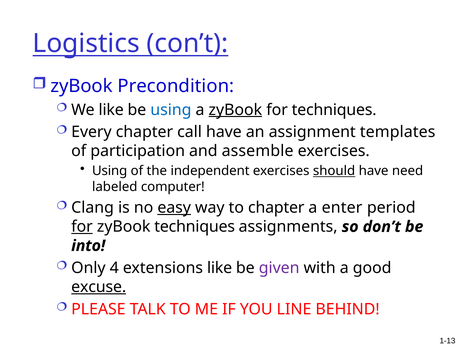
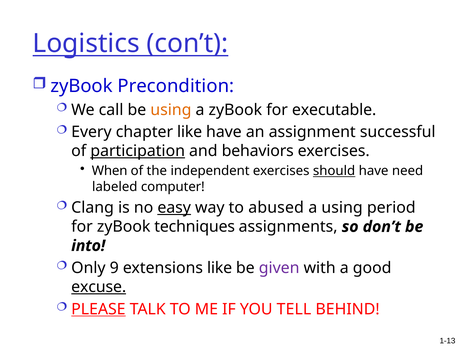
We like: like -> call
using at (171, 110) colour: blue -> orange
zyBook at (235, 110) underline: present -> none
for techniques: techniques -> executable
chapter call: call -> like
templates: templates -> successful
participation underline: none -> present
assemble: assemble -> behaviors
Using at (110, 171): Using -> When
to chapter: chapter -> abused
a enter: enter -> using
for at (82, 227) underline: present -> none
4: 4 -> 9
PLEASE underline: none -> present
LINE: LINE -> TELL
